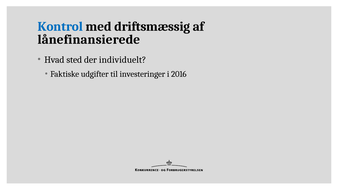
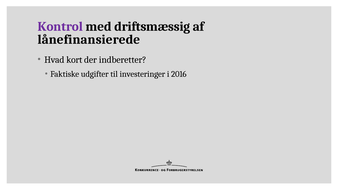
Kontrol colour: blue -> purple
sted: sted -> kort
individuelt: individuelt -> indberetter
